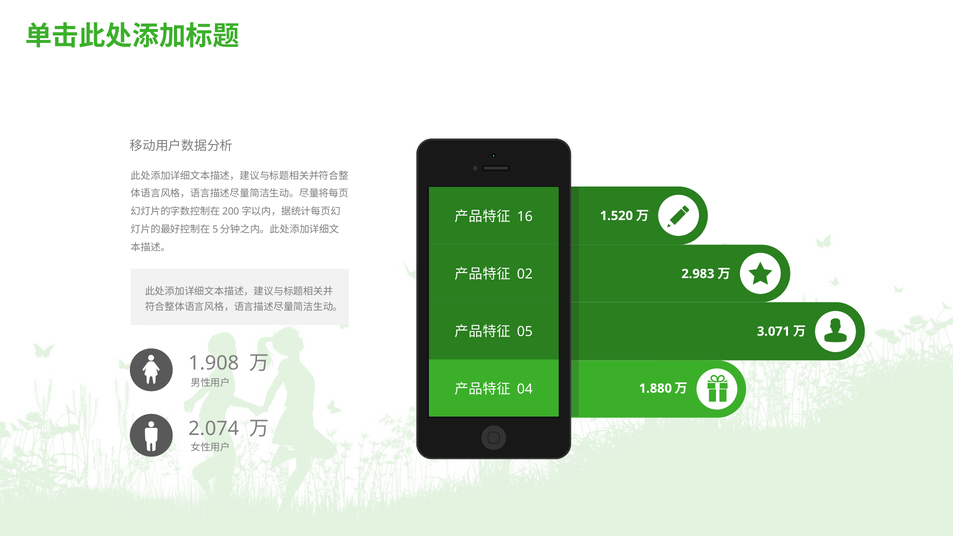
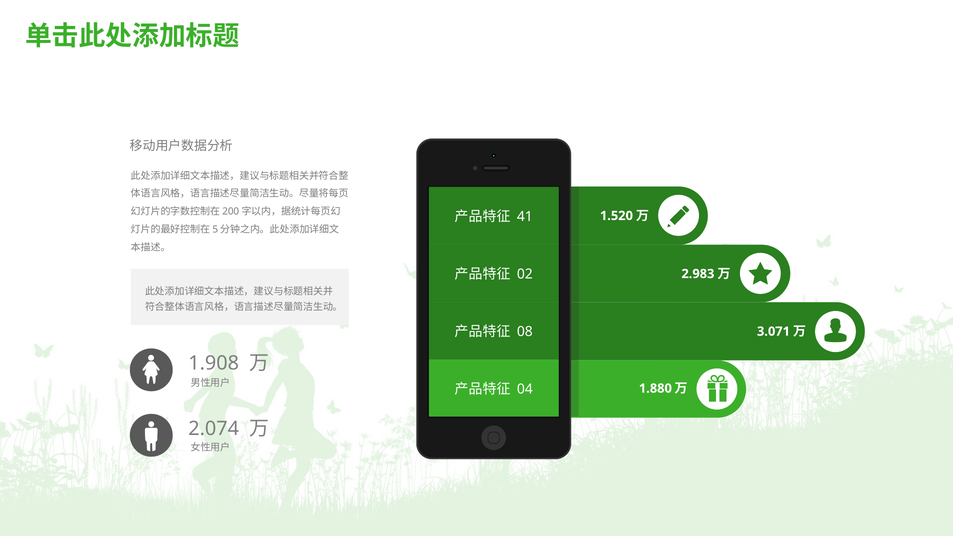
16: 16 -> 41
05: 05 -> 08
